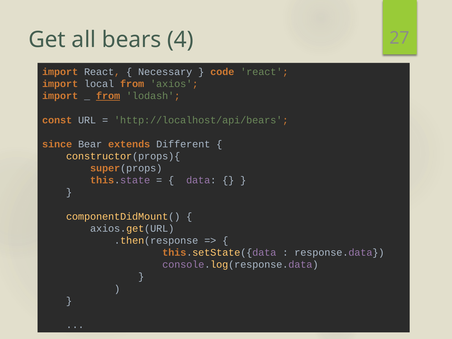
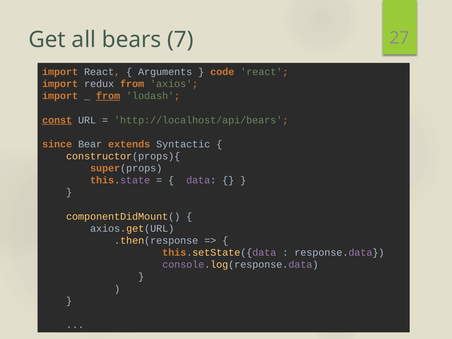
4: 4 -> 7
Necessary: Necessary -> Arguments
local: local -> redux
const underline: none -> present
Different: Different -> Syntactic
